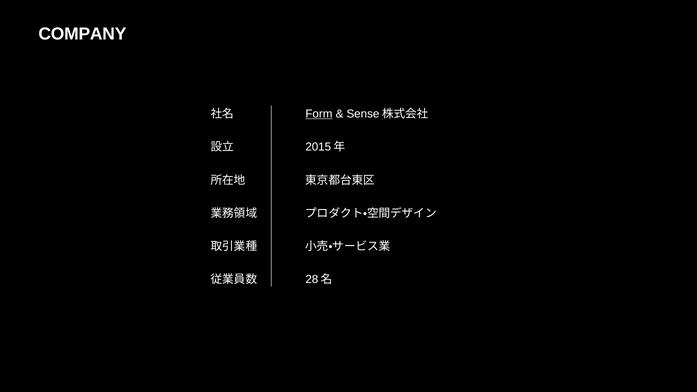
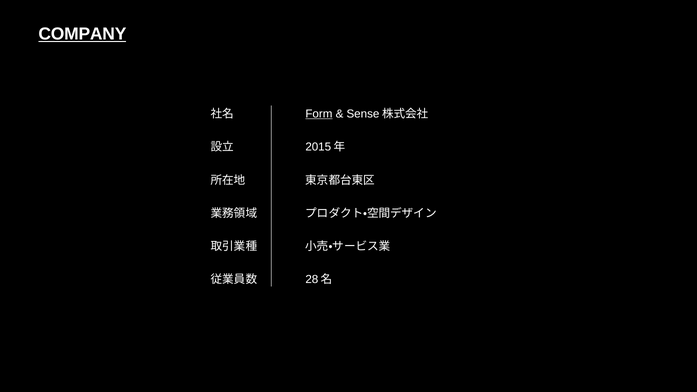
COMPANY underline: none -> present
